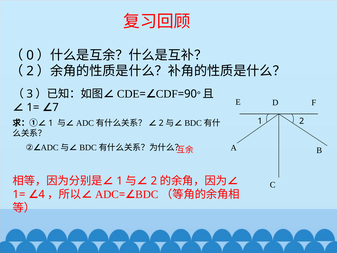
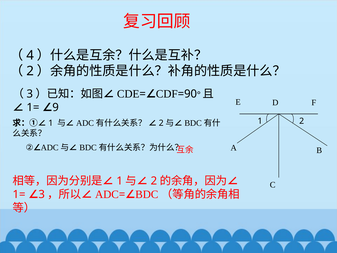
0: 0 -> 4
7: 7 -> 9
4 at (42, 194): 4 -> 3
